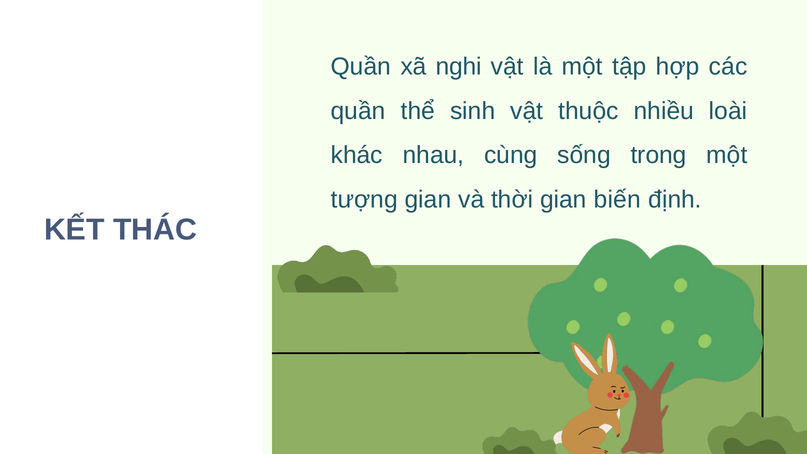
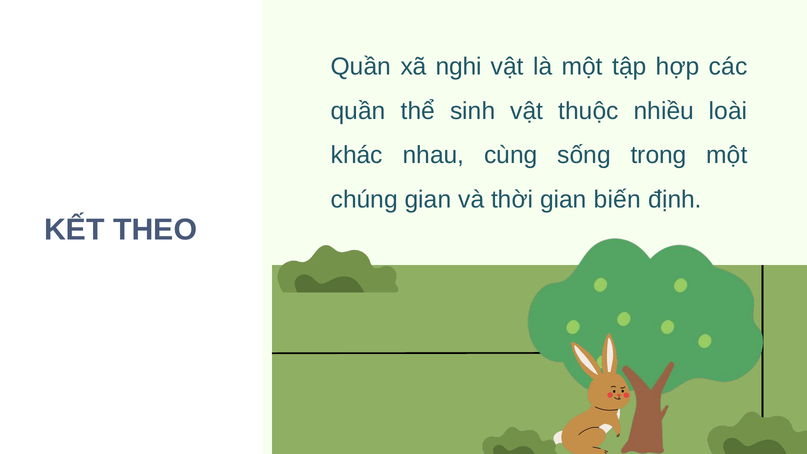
tượng: tượng -> chúng
THÁC: THÁC -> THEO
